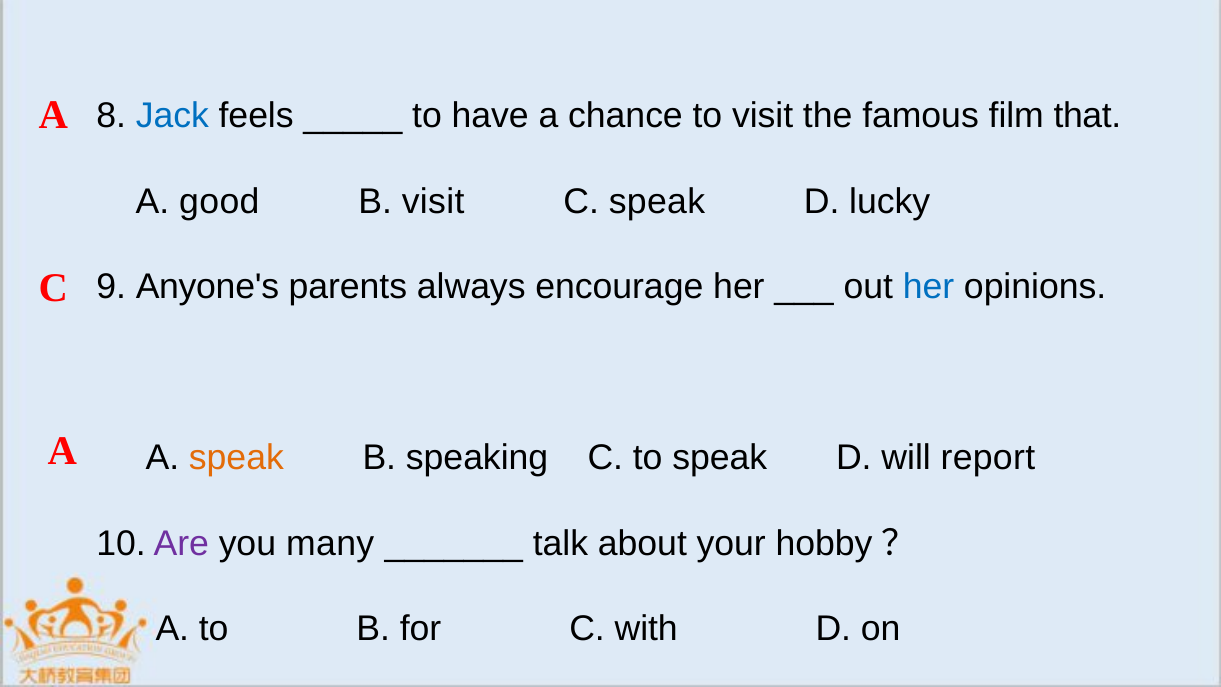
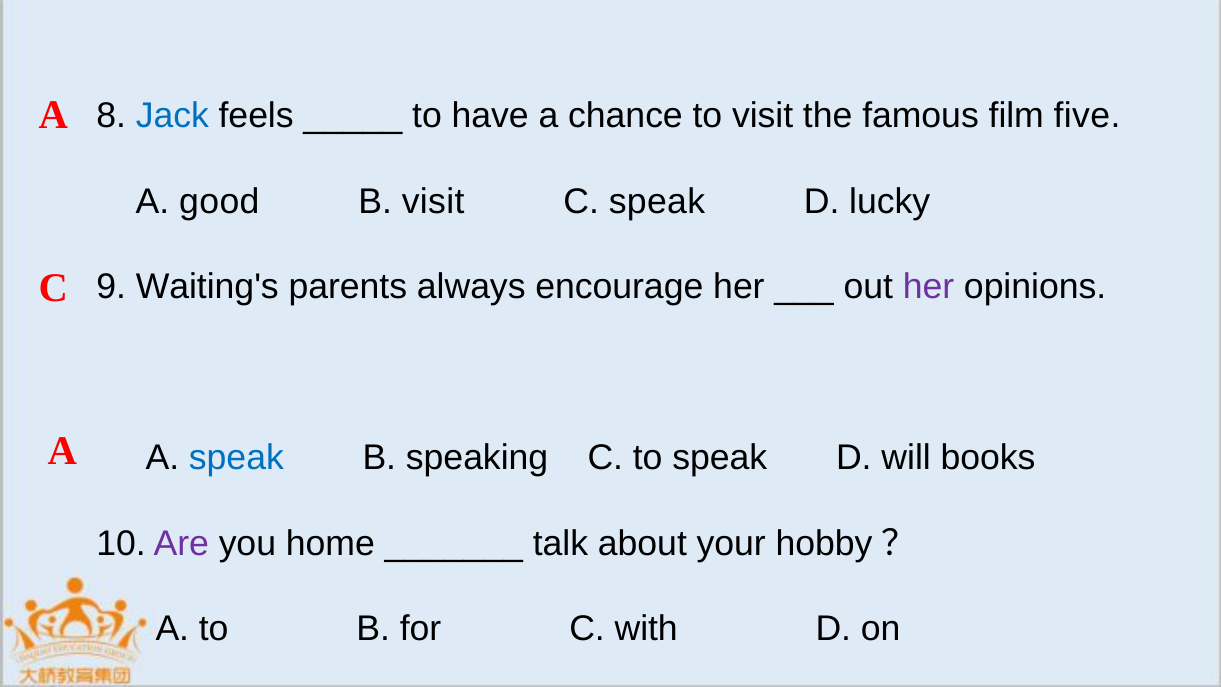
that: that -> five
Anyone's: Anyone's -> Waiting's
her at (929, 287) colour: blue -> purple
speak at (236, 458) colour: orange -> blue
report: report -> books
many: many -> home
